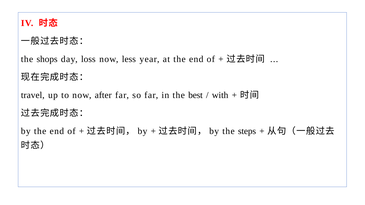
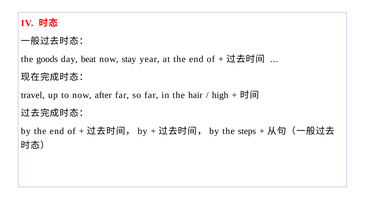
shops: shops -> goods
loss: loss -> beat
less: less -> stay
best: best -> hair
with: with -> high
